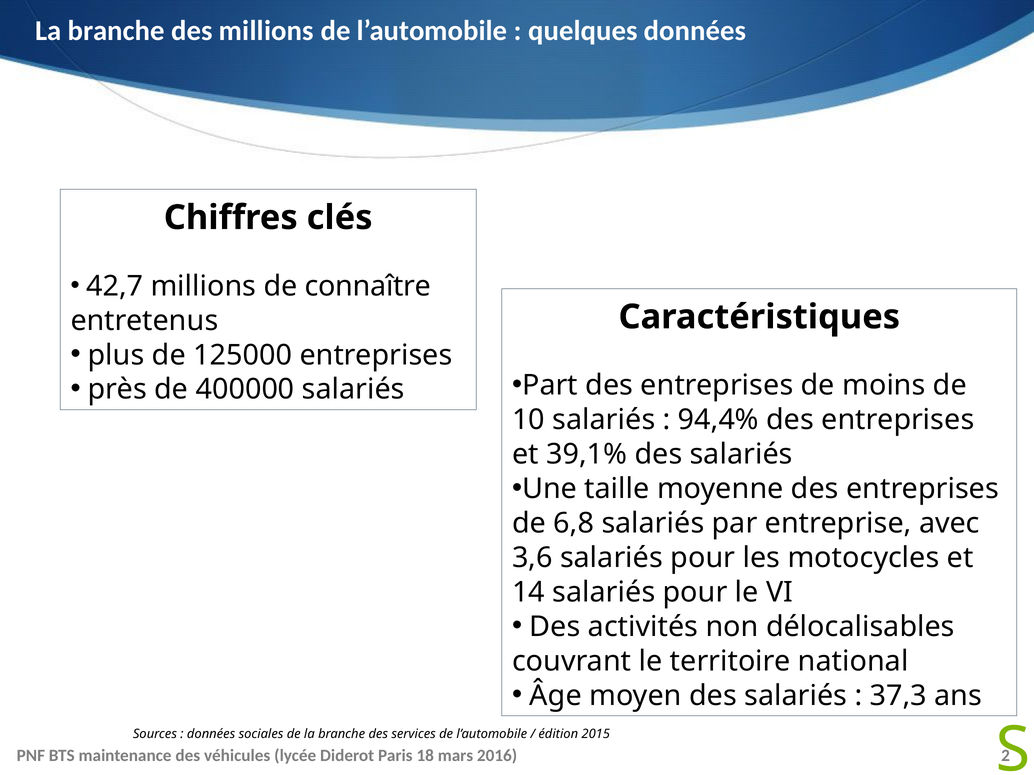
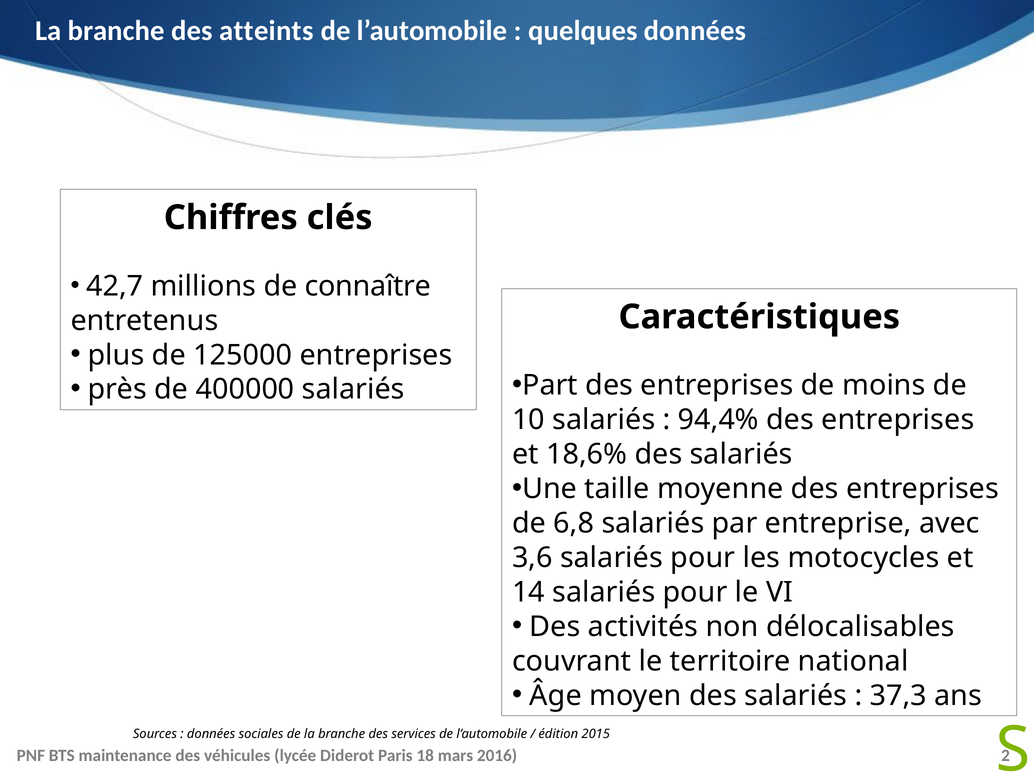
des millions: millions -> atteints
39,1%: 39,1% -> 18,6%
